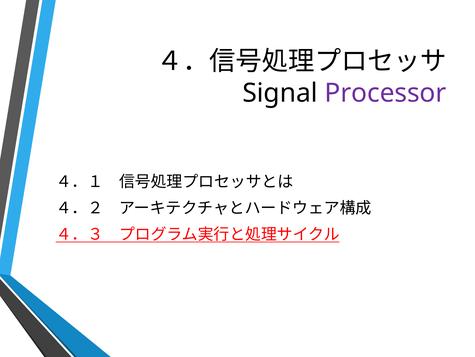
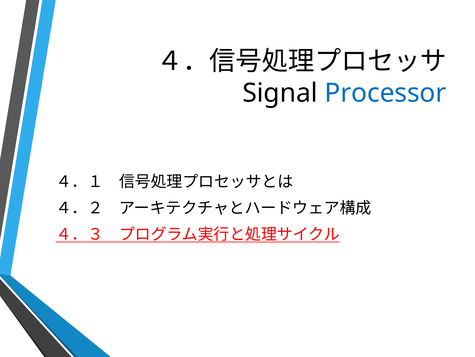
Processor colour: purple -> blue
